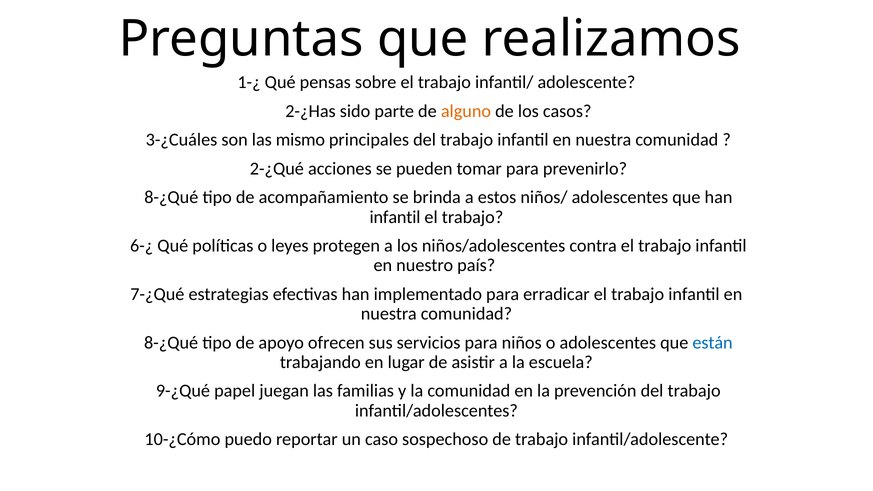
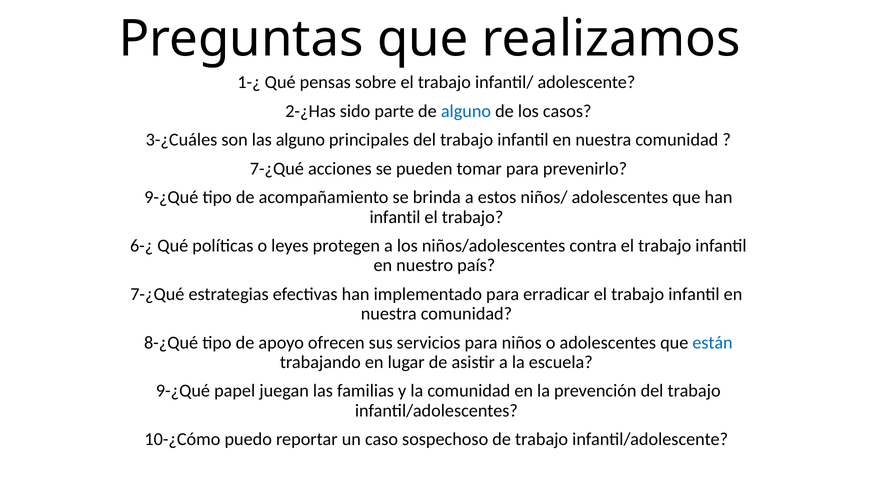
alguno at (466, 111) colour: orange -> blue
las mismo: mismo -> alguno
2-¿Qué at (277, 169): 2-¿Qué -> 7-¿Qué
8-¿Qué at (171, 197): 8-¿Qué -> 9-¿Qué
